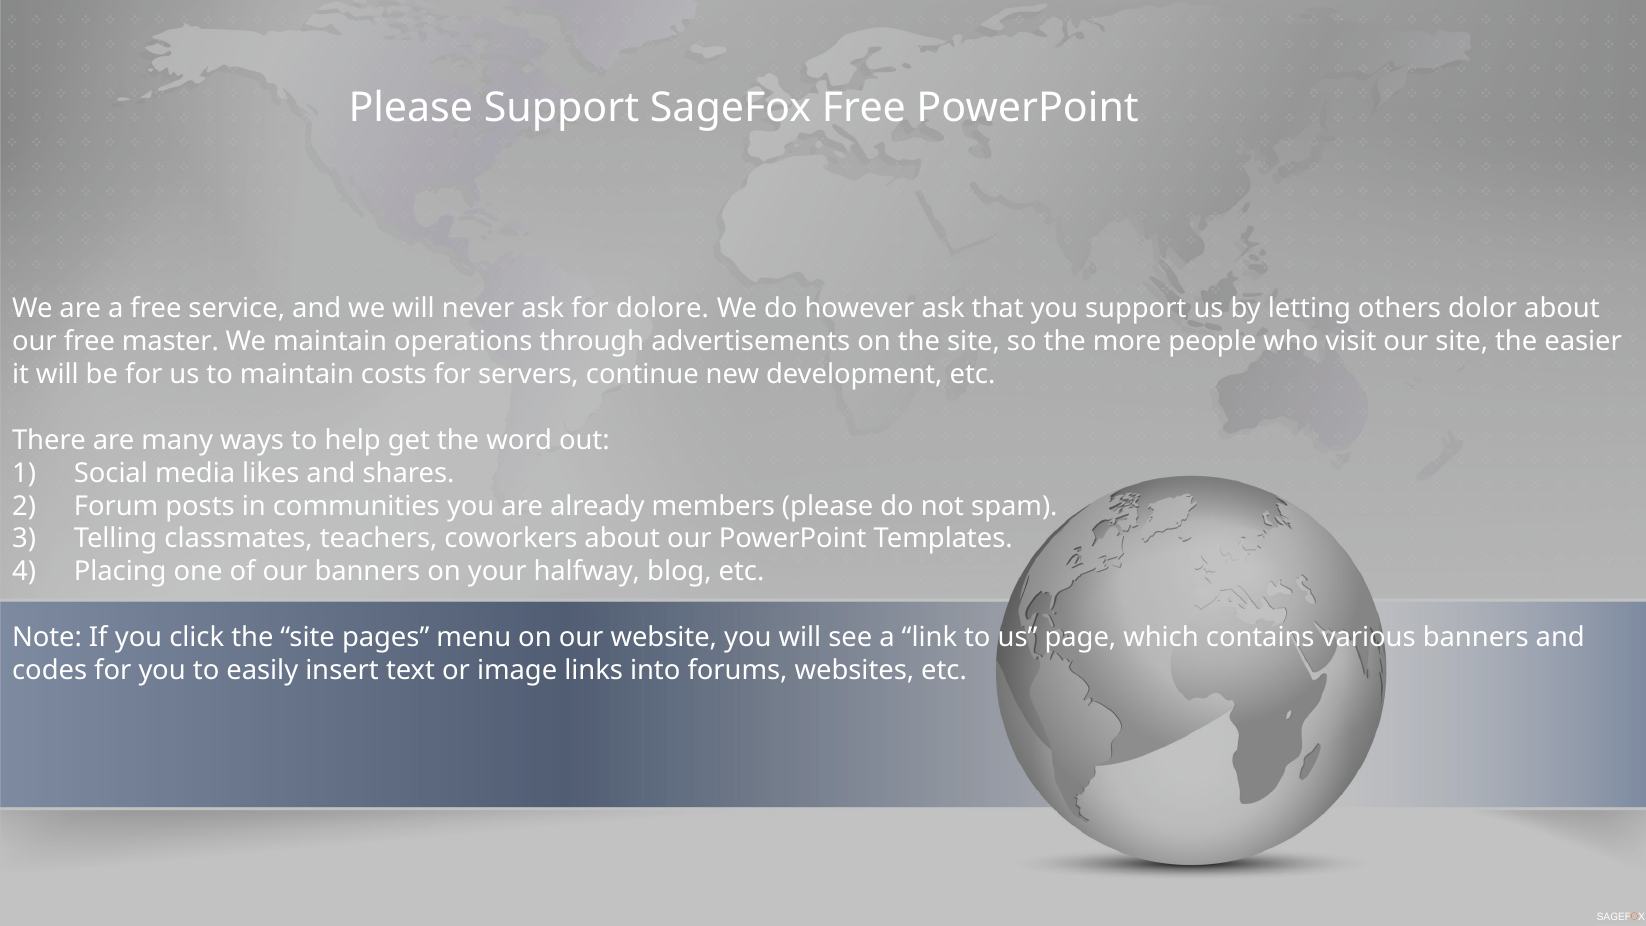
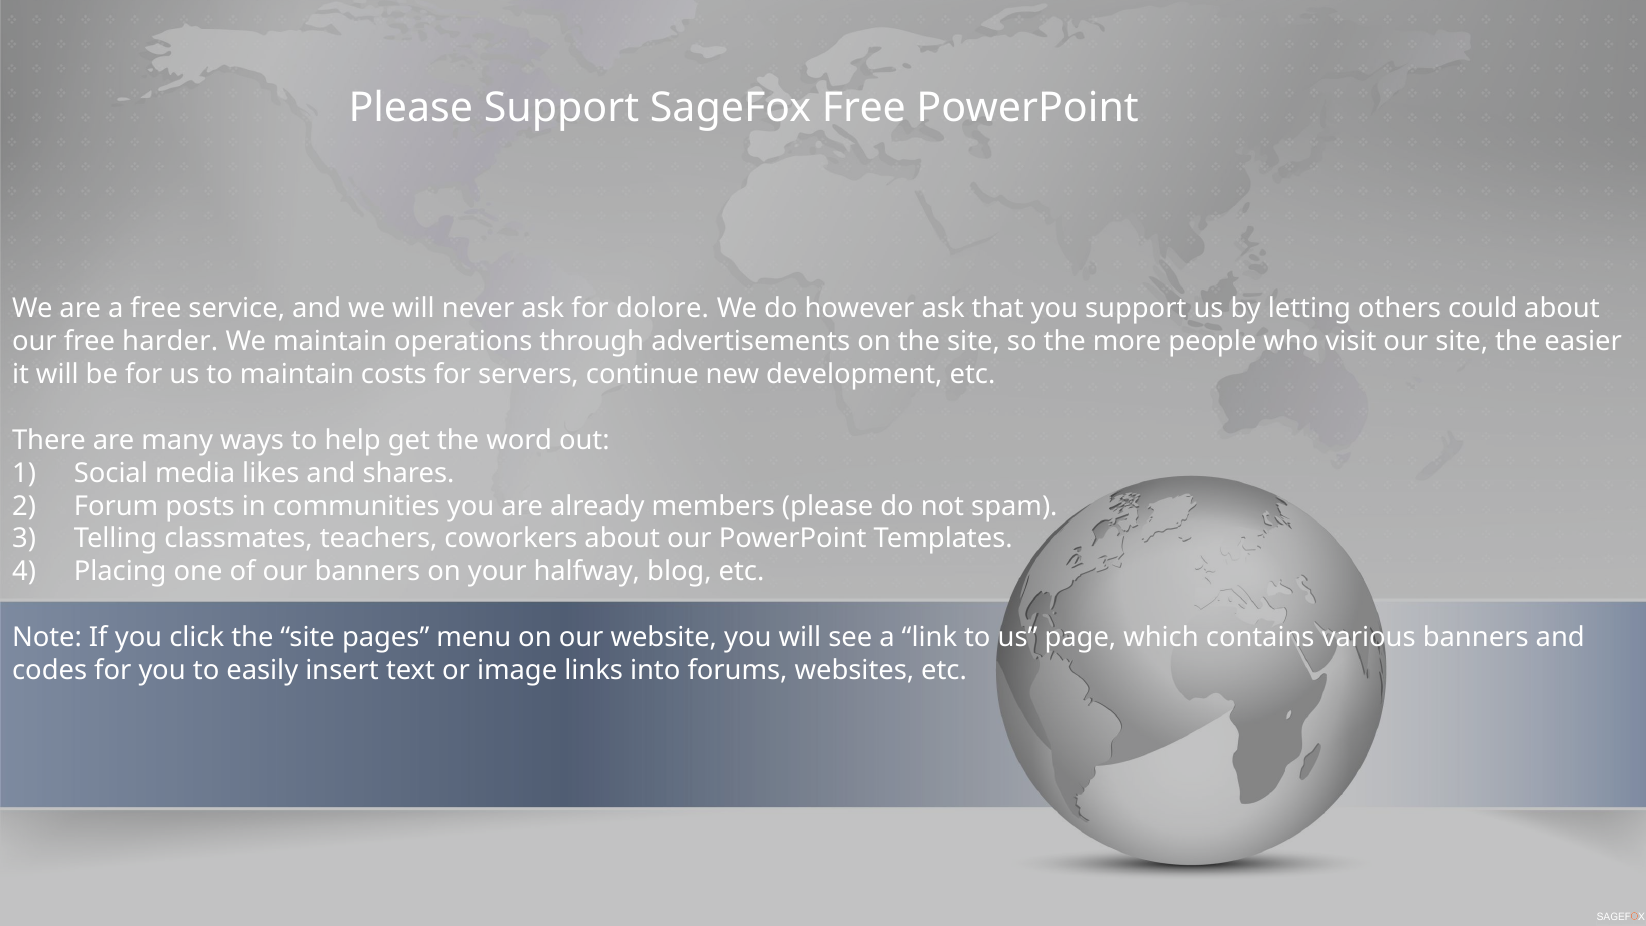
dolor: dolor -> could
master: master -> harder
